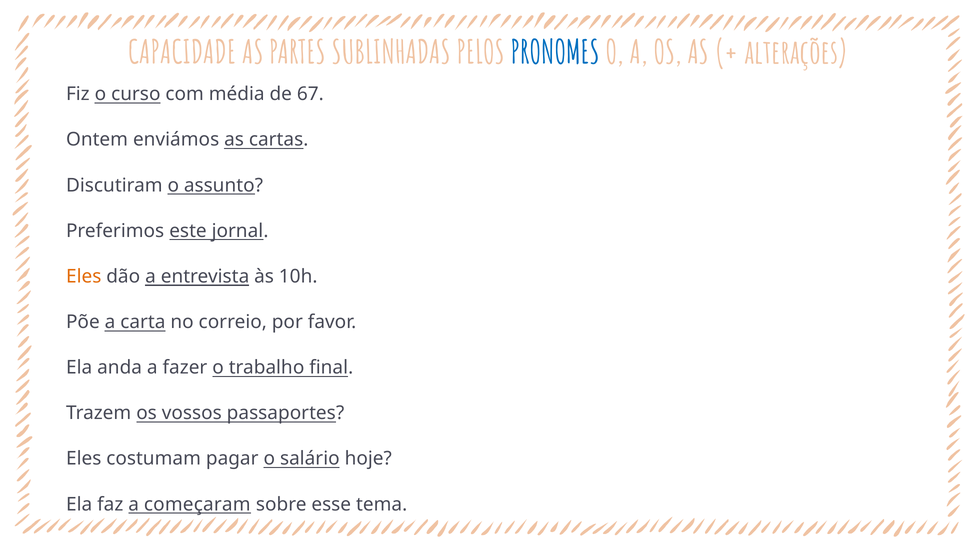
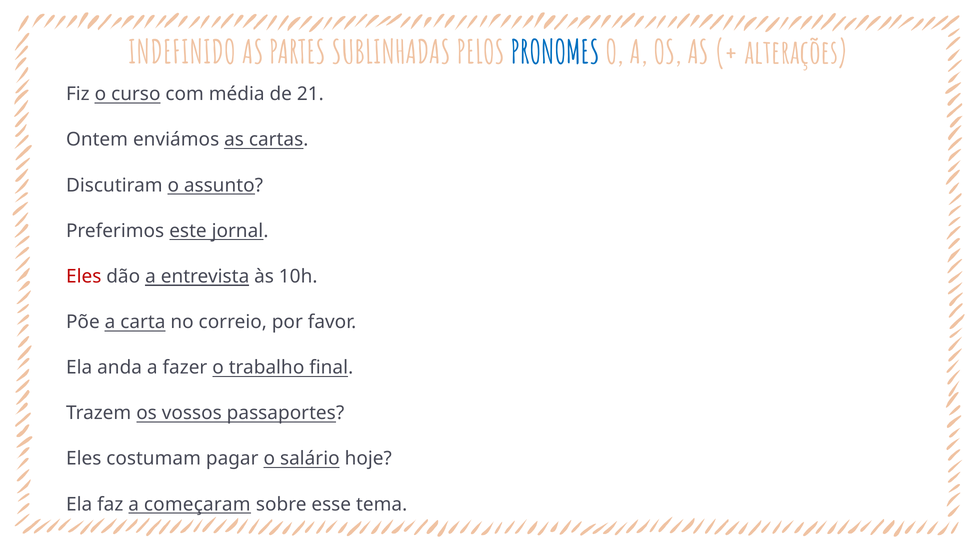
CAPACIDADE: CAPACIDADE -> INDEFINIDO
67: 67 -> 21
Eles at (84, 277) colour: orange -> red
